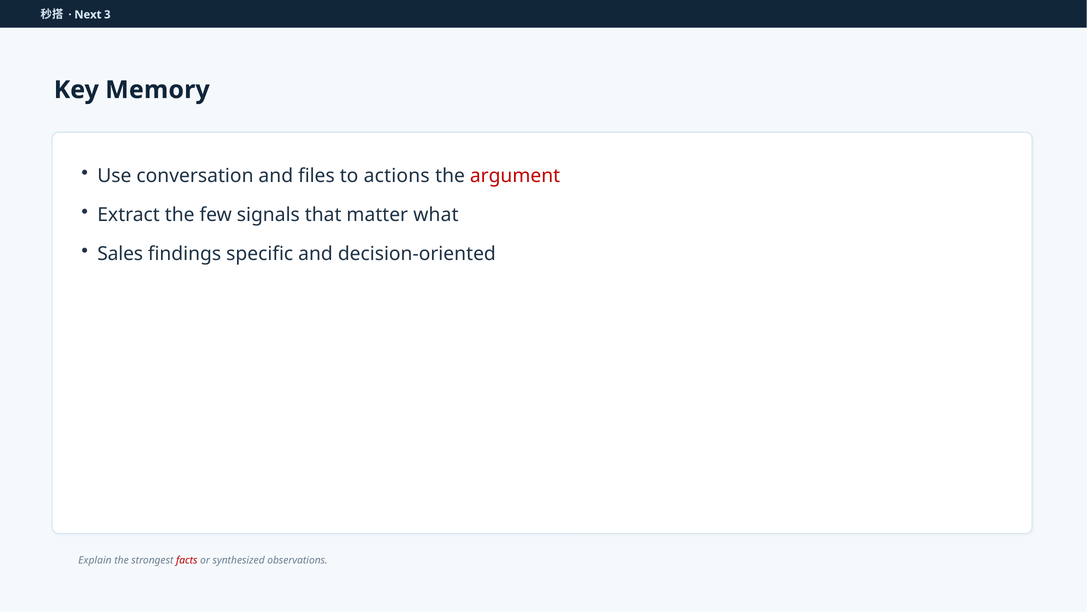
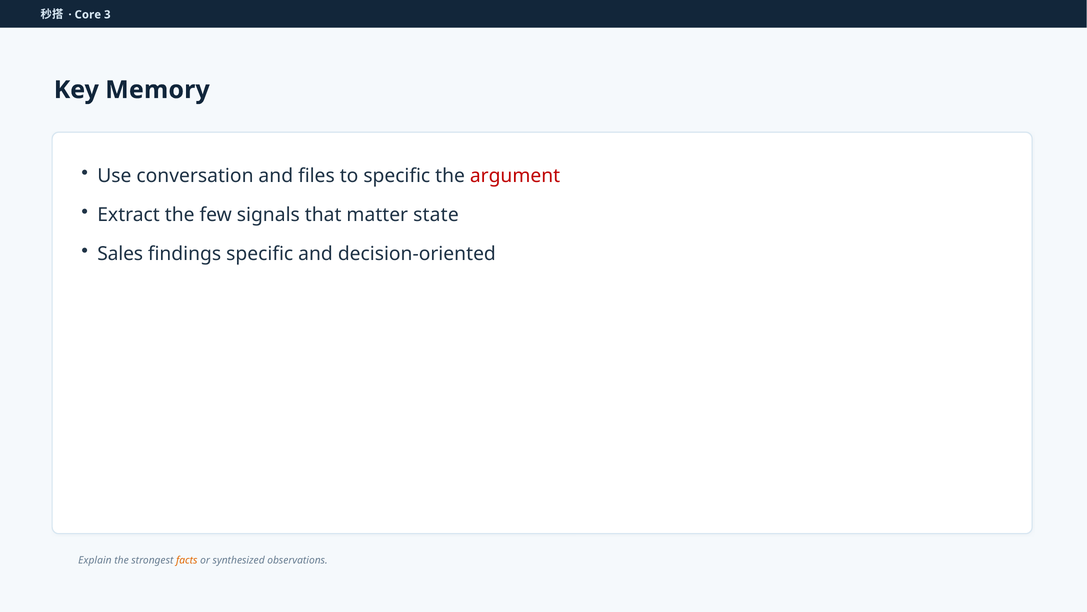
Next: Next -> Core
to actions: actions -> specific
what: what -> state
facts colour: red -> orange
